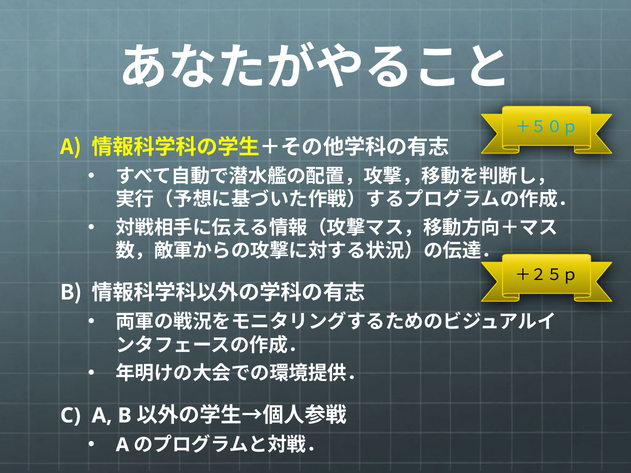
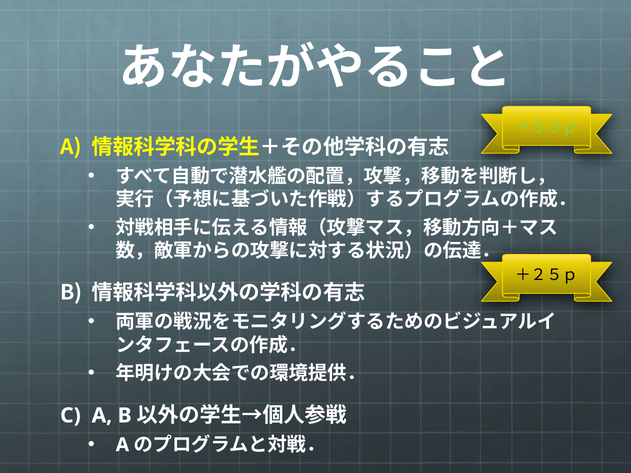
＋５０ｐ colour: light blue -> light green
